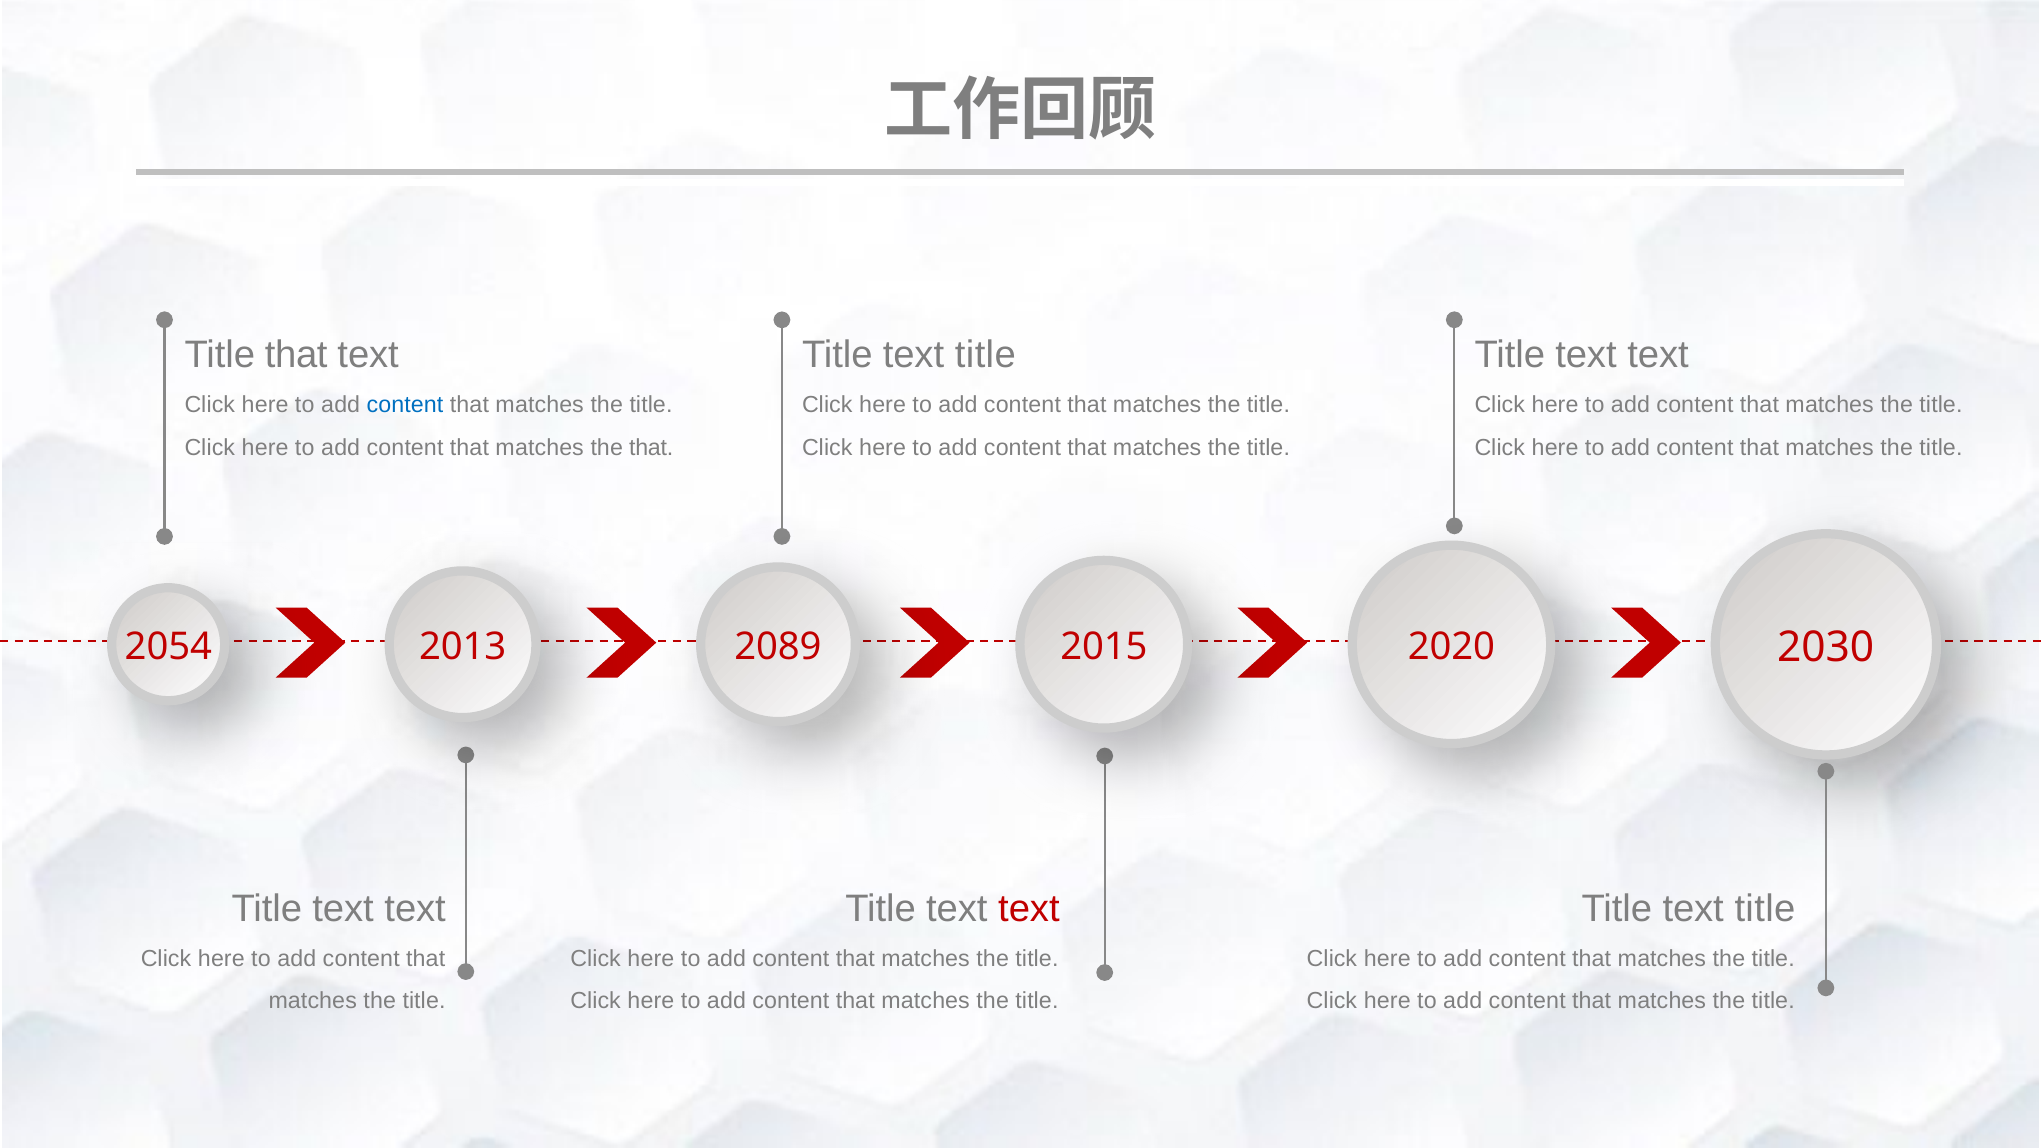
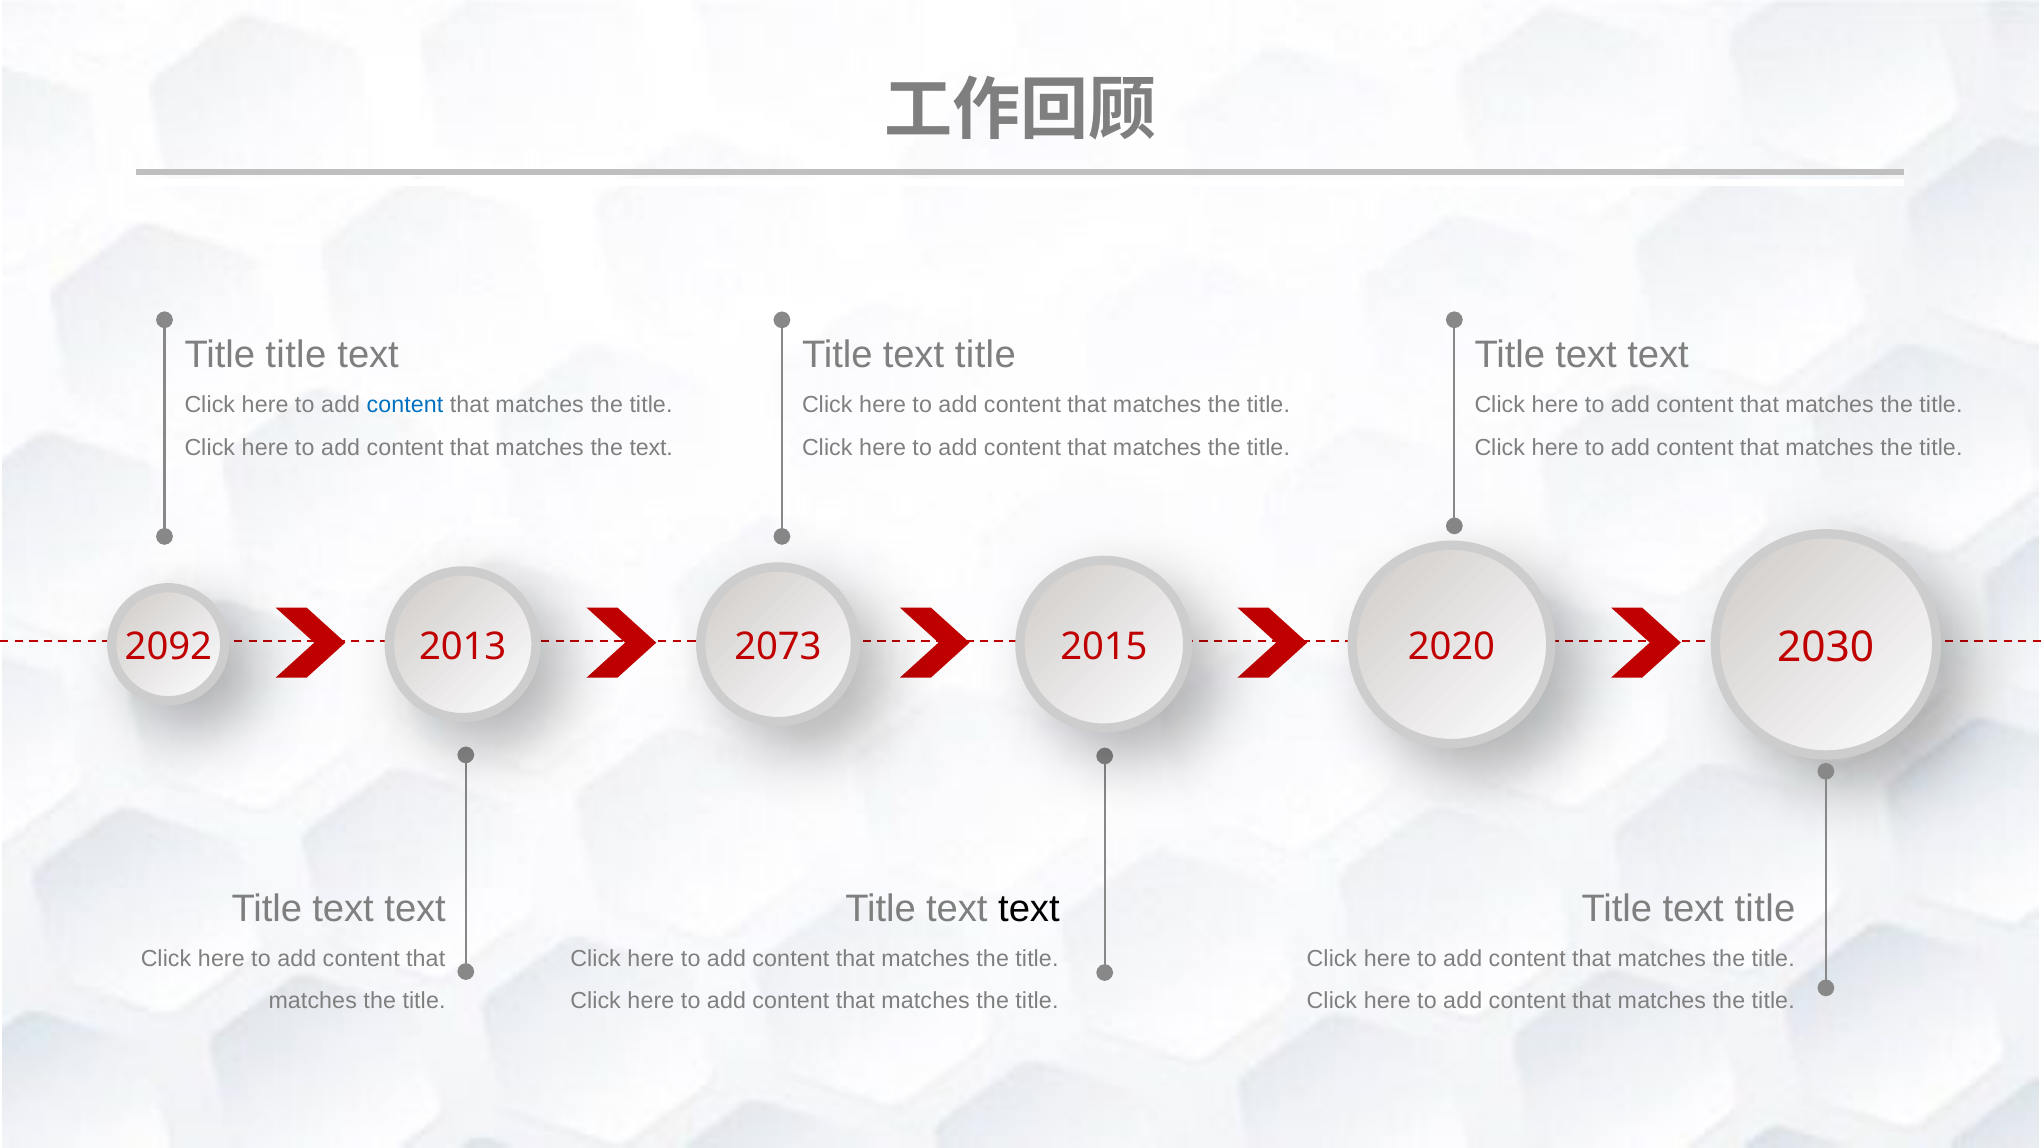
that at (296, 355): that -> title
the that: that -> text
2054: 2054 -> 2092
2089: 2089 -> 2073
text at (1029, 909) colour: red -> black
